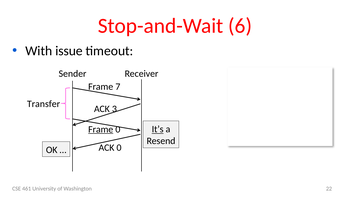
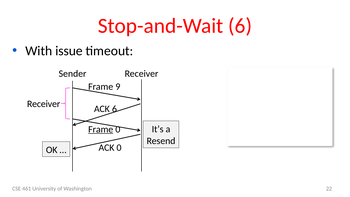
7: 7 -> 9
Transfer at (44, 104): Transfer -> Receiver
ACK 3: 3 -> 6
It’s underline: present -> none
